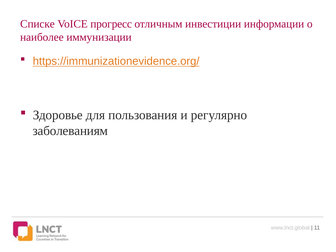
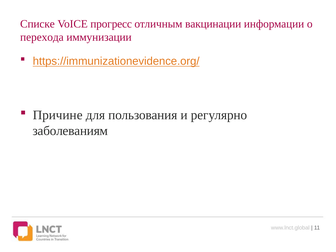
инвестиции: инвестиции -> вакцинации
наиболее: наиболее -> перехода
Здоровье: Здоровье -> Причине
